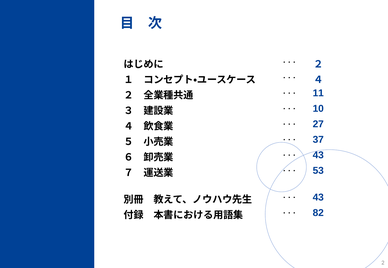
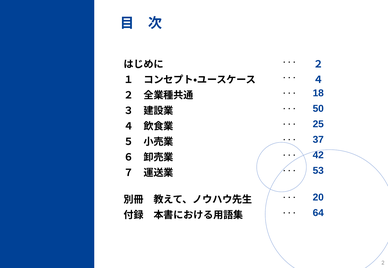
11: 11 -> 18
10: 10 -> 50
27: 27 -> 25
43 at (318, 156): 43 -> 42
43 at (318, 198): 43 -> 20
82: 82 -> 64
